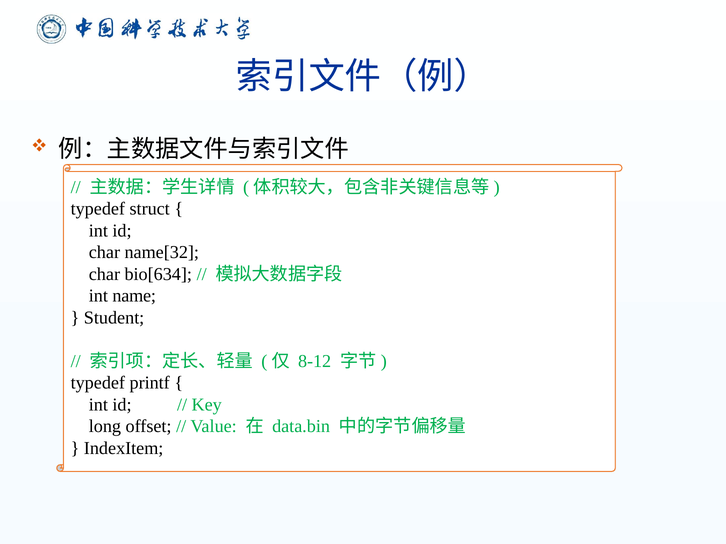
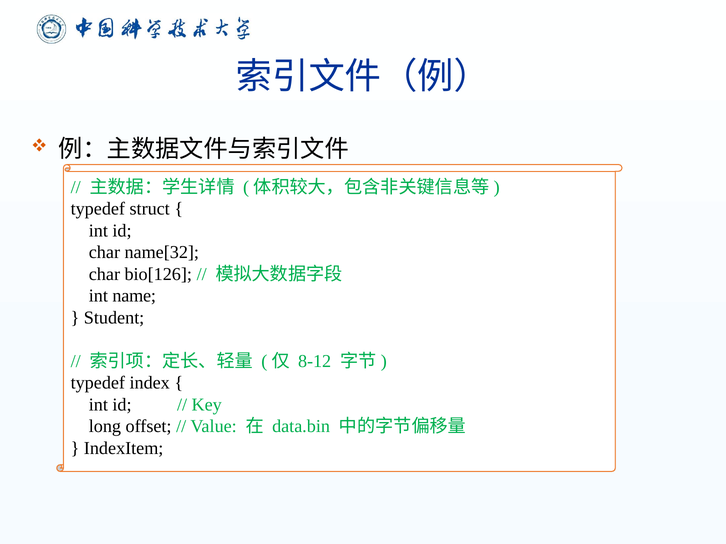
bio[634: bio[634 -> bio[126
printf: printf -> index
